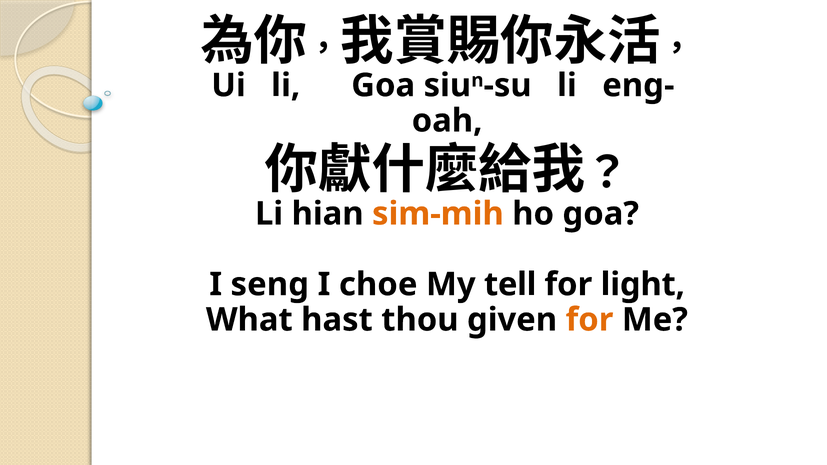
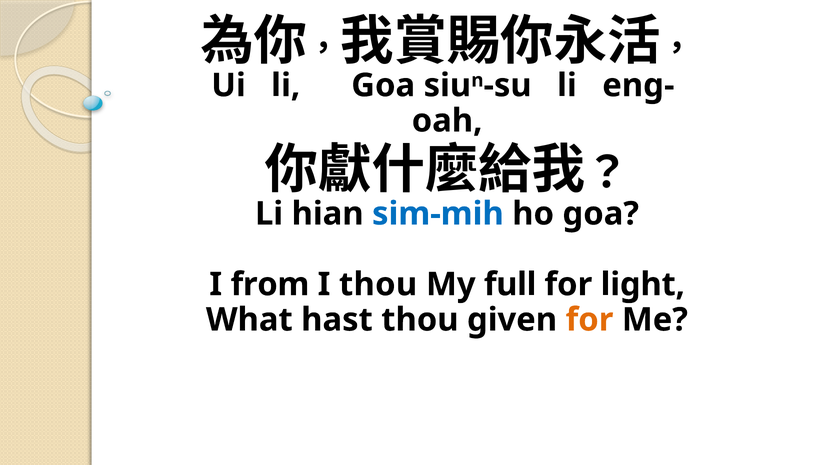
sim-mih colour: orange -> blue
seng: seng -> from
I choe: choe -> thou
tell: tell -> full
